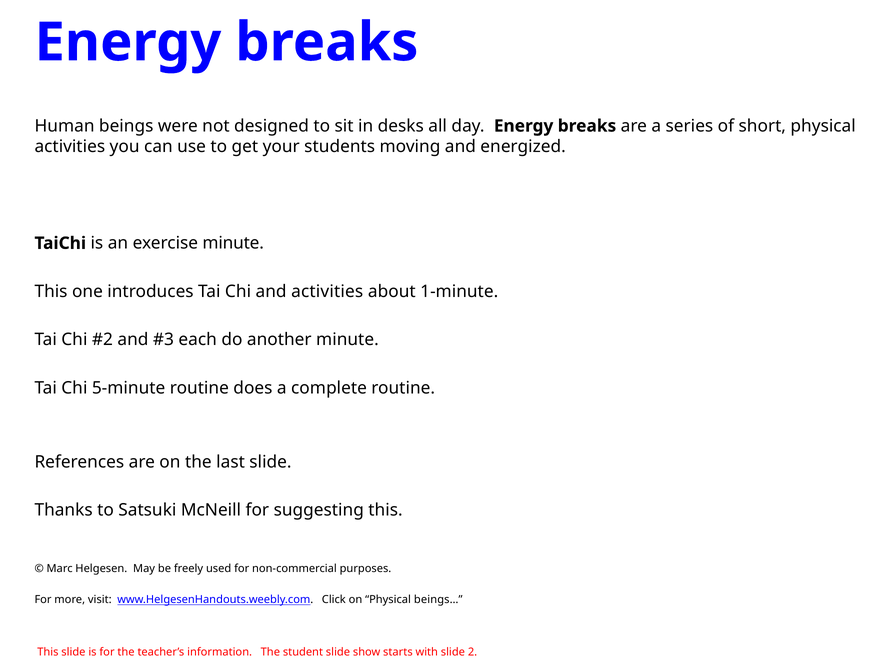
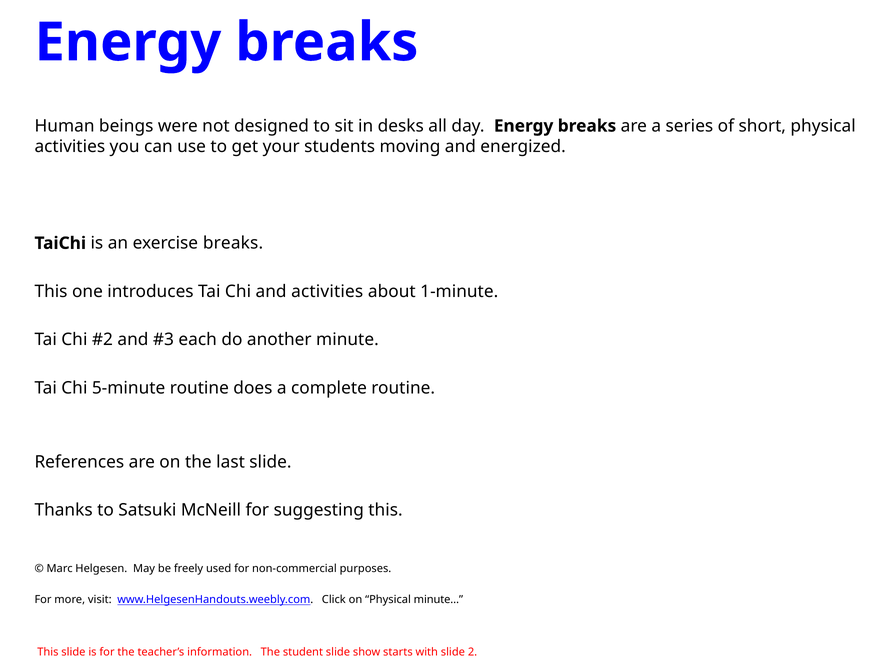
exercise minute: minute -> breaks
beings…: beings… -> minute…
